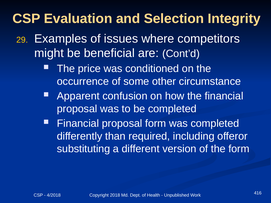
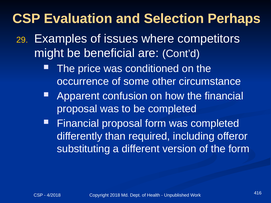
Integrity: Integrity -> Perhaps
